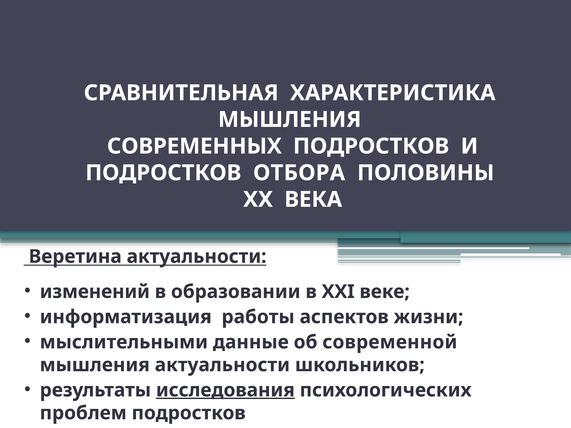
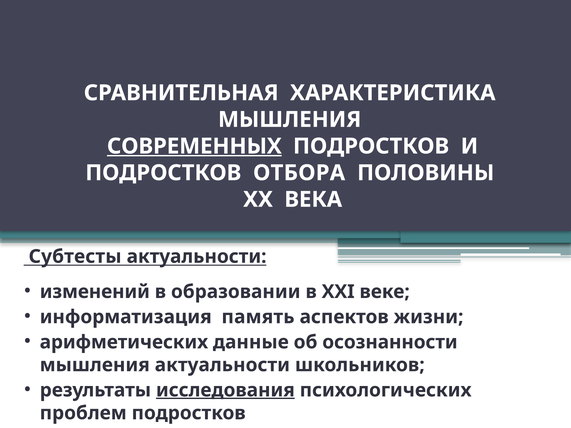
СОВРЕМЕННЫХ underline: none -> present
Веретина: Веретина -> Субтесты
работы: работы -> память
мыслительными: мыслительными -> арифметических
современной: современной -> осознанности
